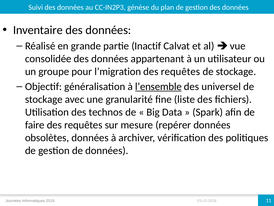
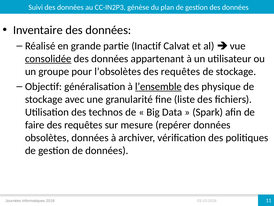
consolidée underline: none -> present
l’migration: l’migration -> l’obsolètes
universel: universel -> physique
